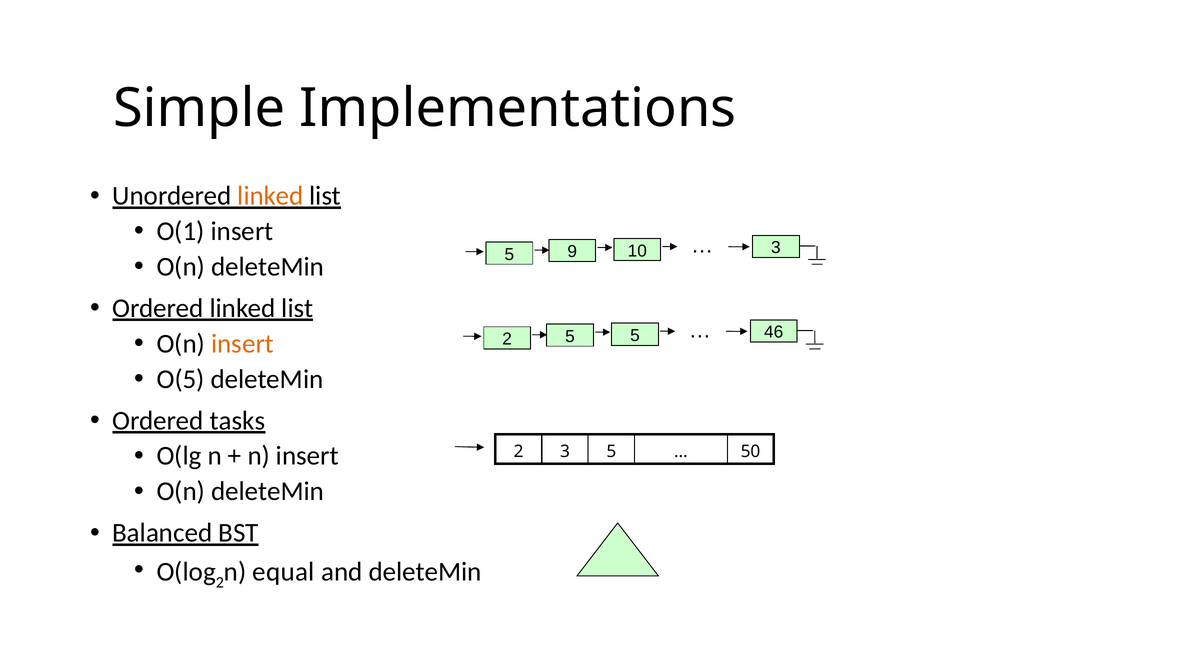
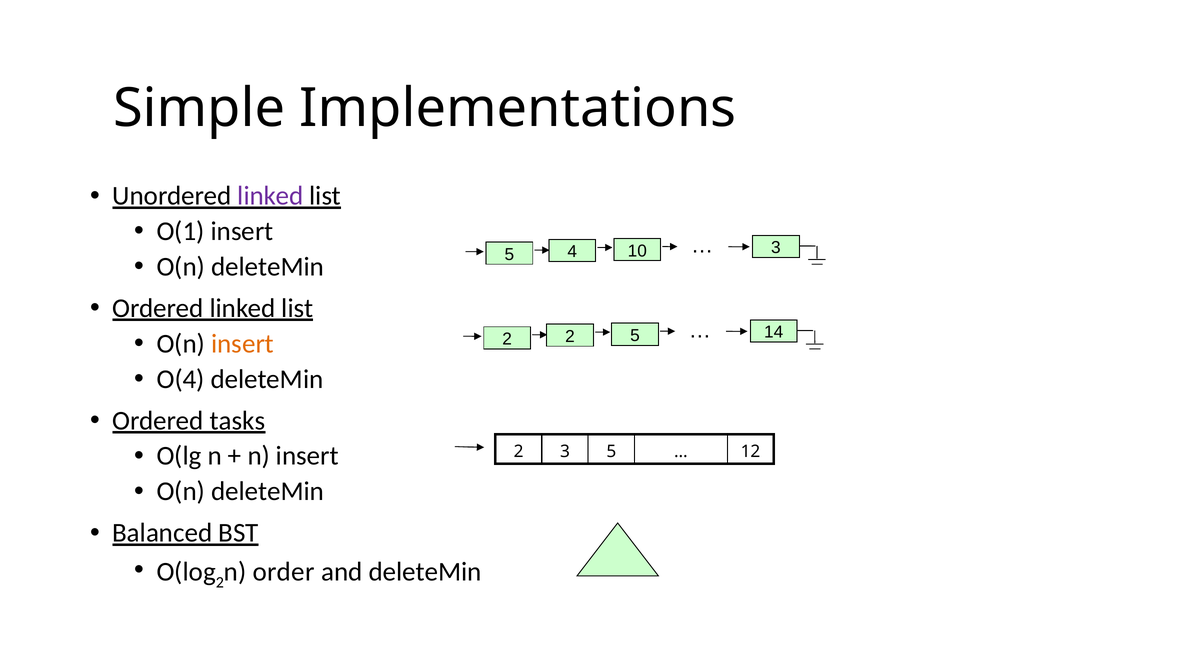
linked at (270, 196) colour: orange -> purple
9: 9 -> 4
2 5: 5 -> 2
46: 46 -> 14
O(5: O(5 -> O(4
50: 50 -> 12
equal: equal -> order
